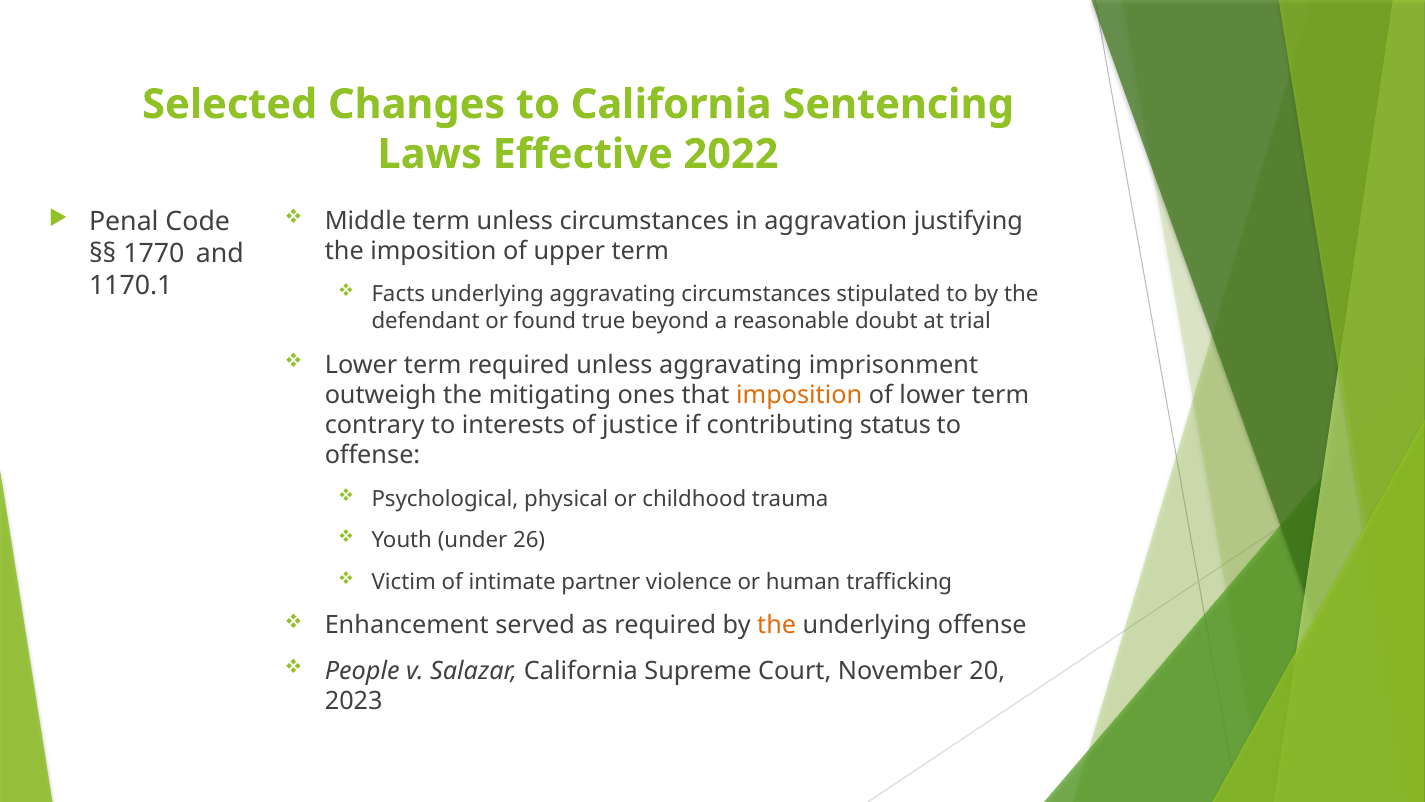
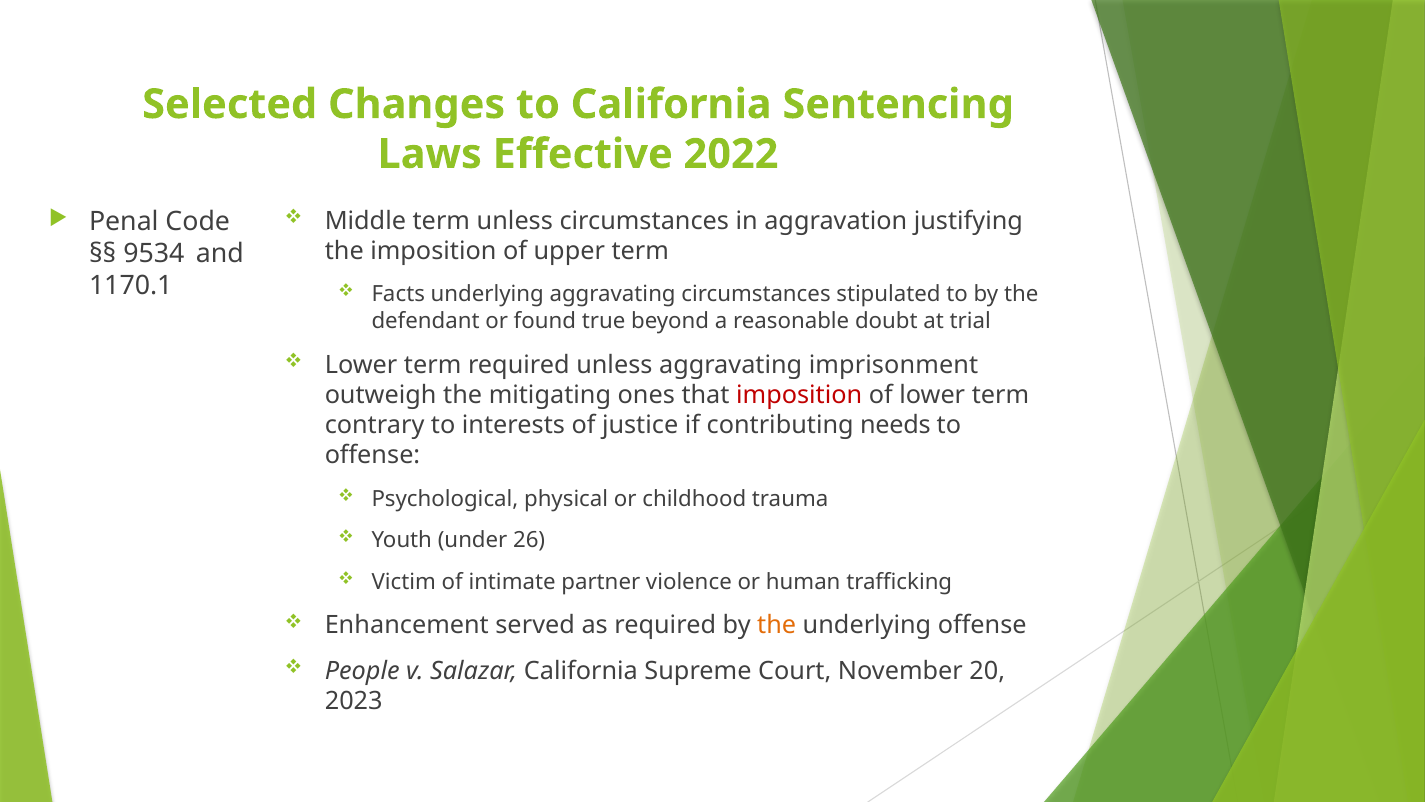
1770: 1770 -> 9534
imposition at (799, 395) colour: orange -> red
status: status -> needs
